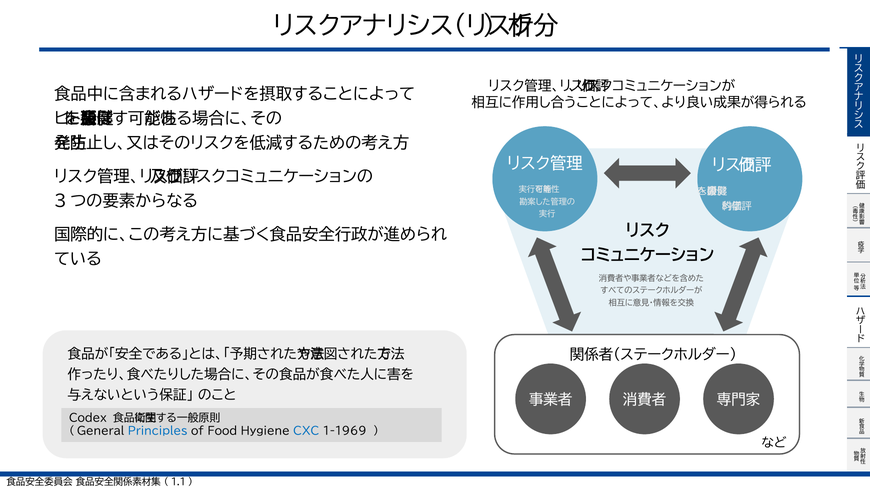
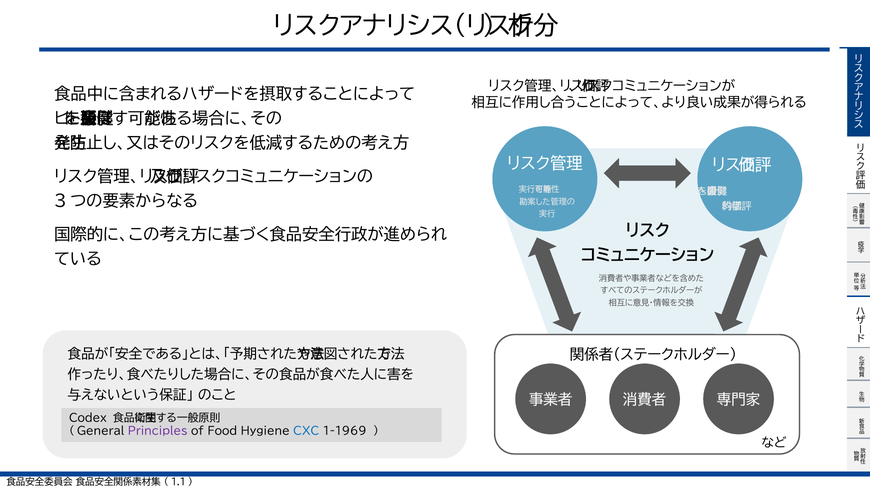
Principles colour: blue -> purple
